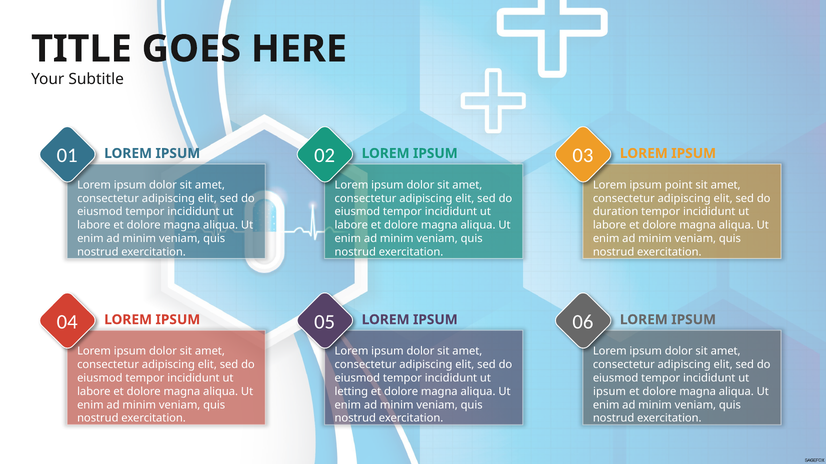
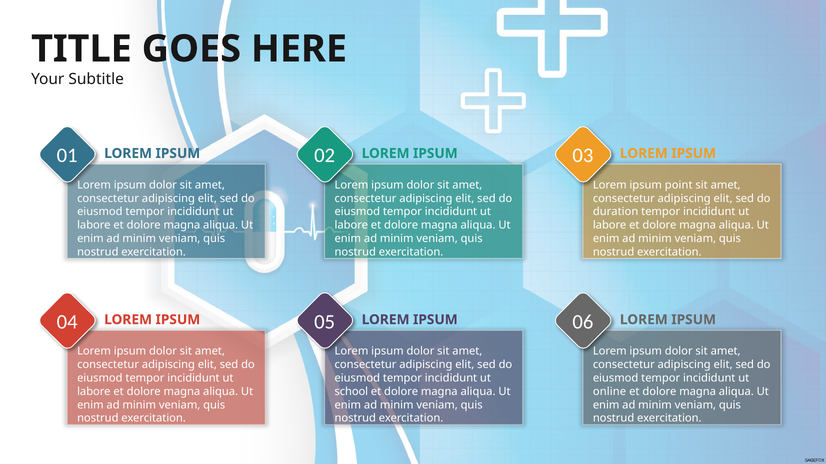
letting: letting -> school
ipsum at (610, 392): ipsum -> online
